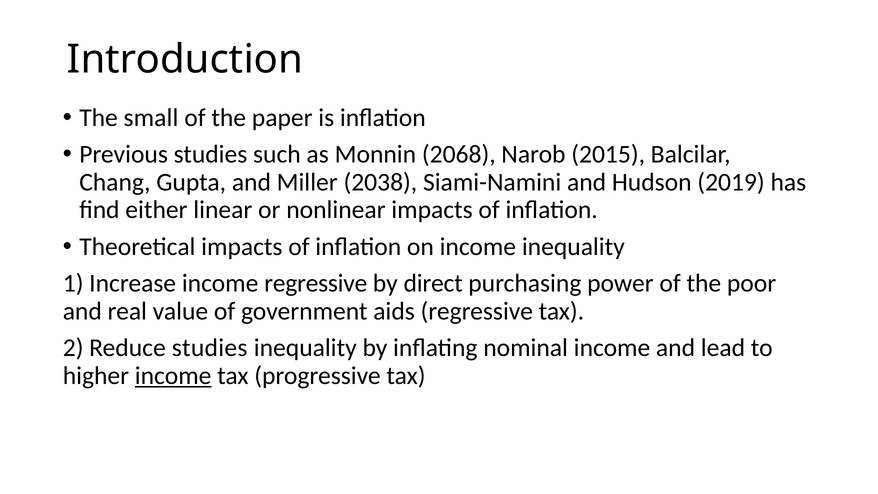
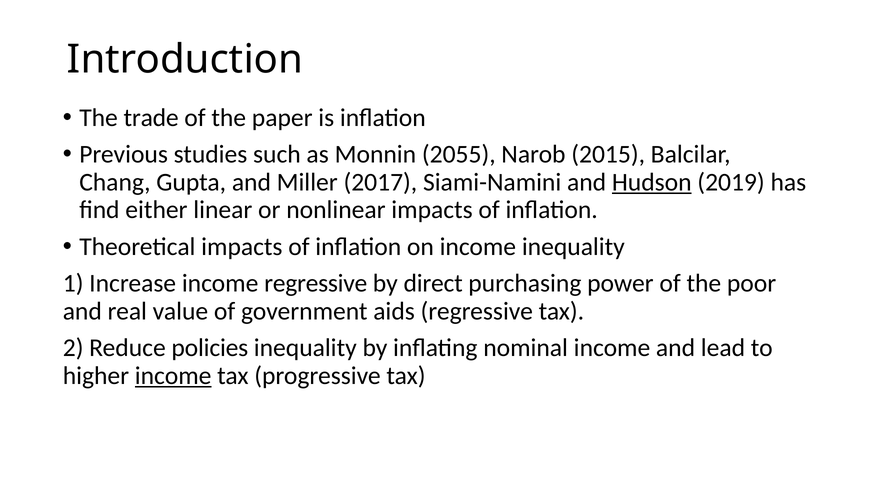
small: small -> trade
2068: 2068 -> 2055
2038: 2038 -> 2017
Hudson underline: none -> present
Reduce studies: studies -> policies
